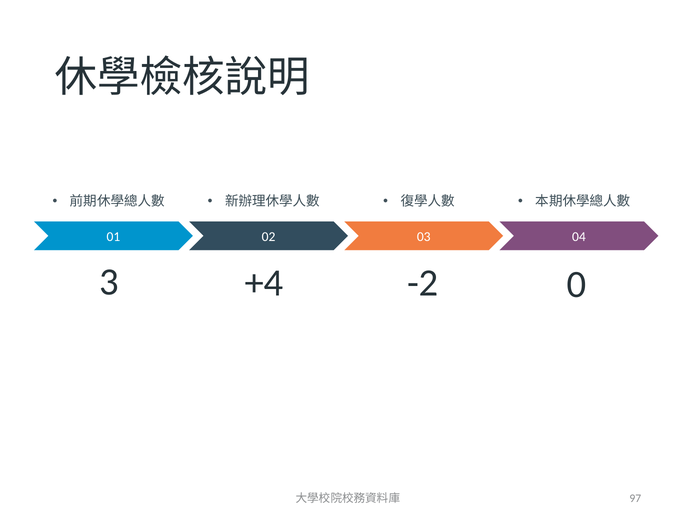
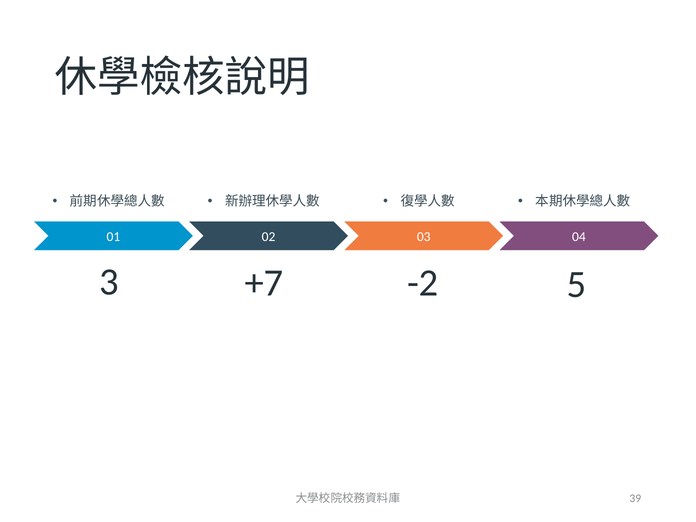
+4: +4 -> +7
0: 0 -> 5
97: 97 -> 39
